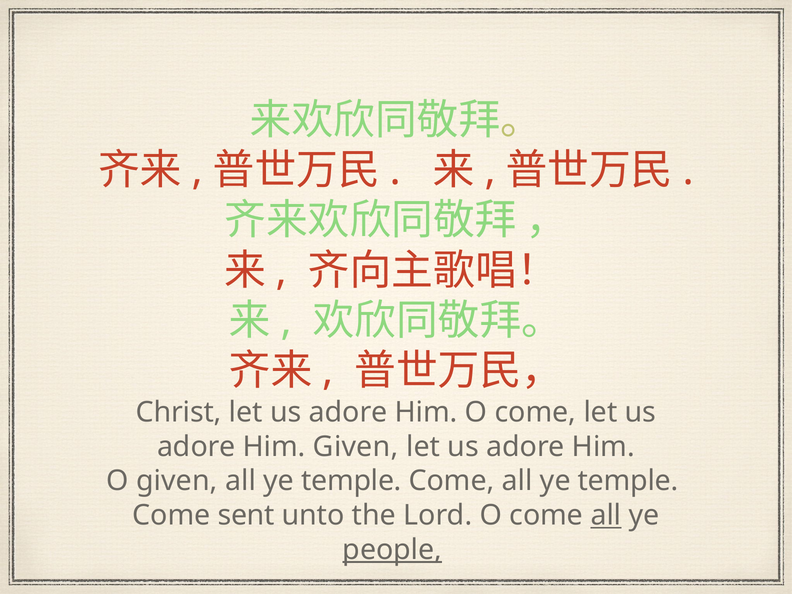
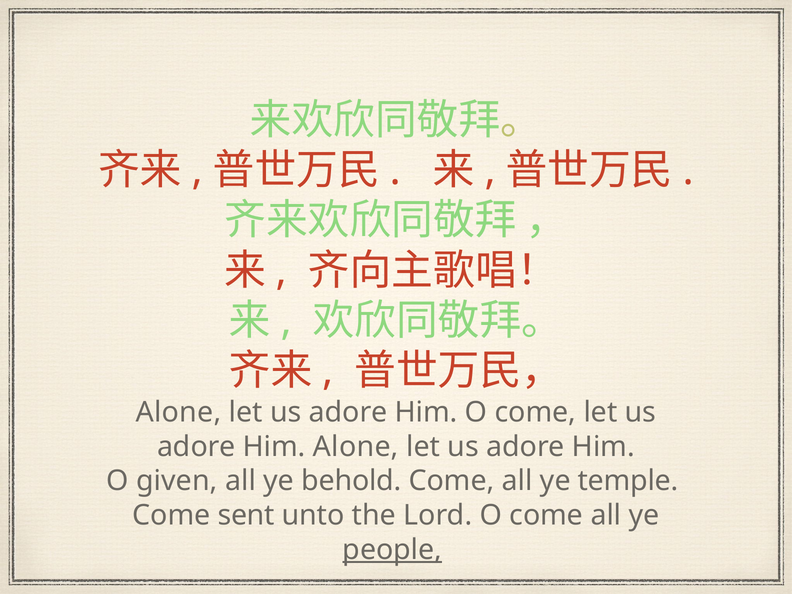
Christ at (179, 412): Christ -> Alone
Him Given: Given -> Alone
temple at (351, 481): temple -> behold
all at (606, 515) underline: present -> none
